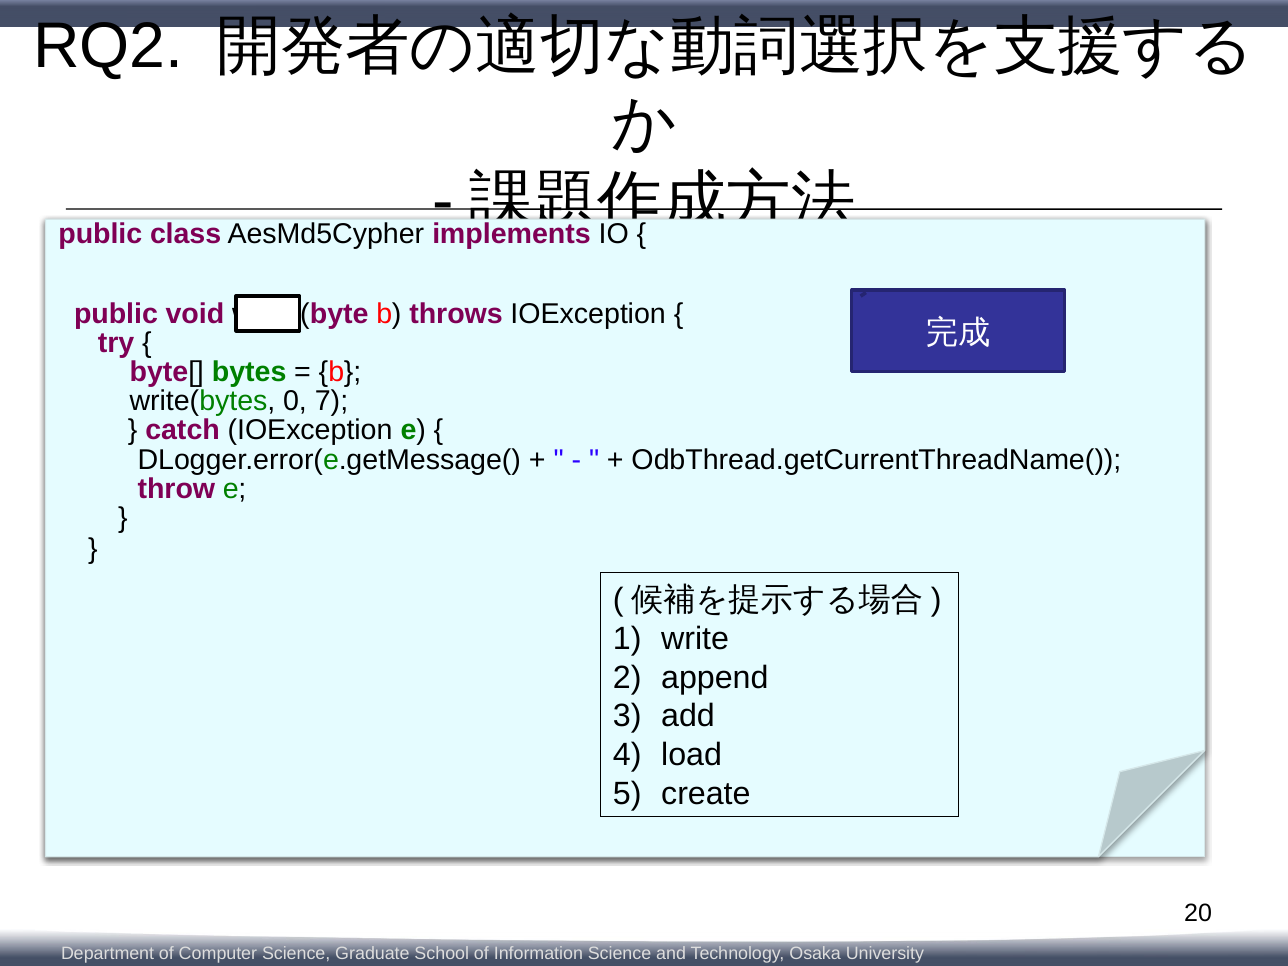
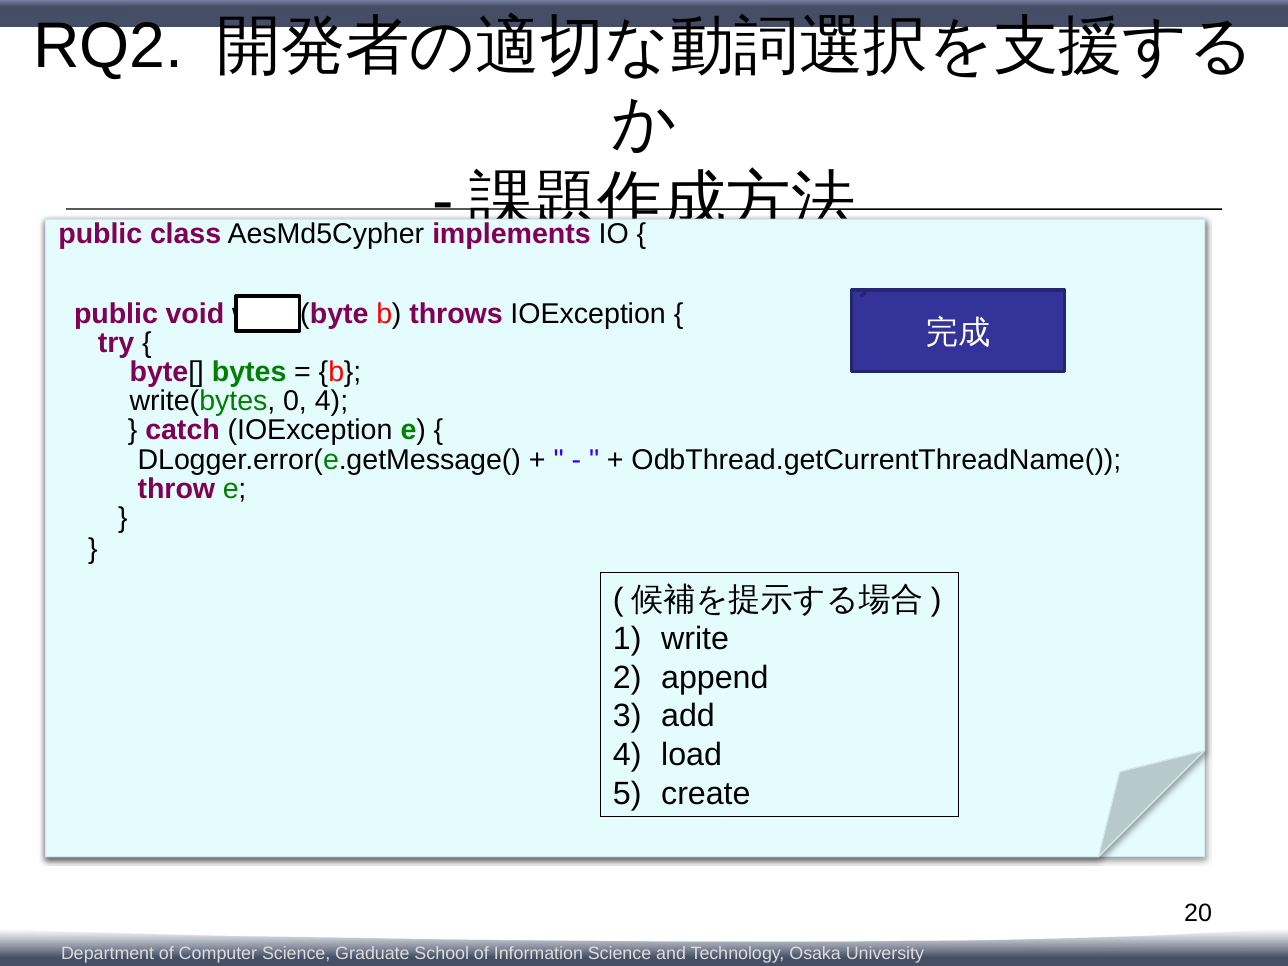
7 at (332, 401): 7 -> 4
